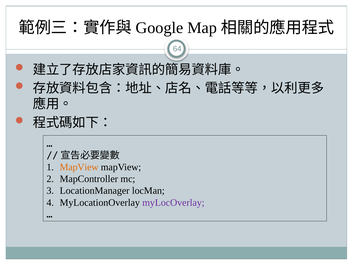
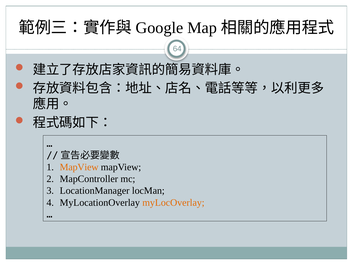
myLocOverlay colour: purple -> orange
